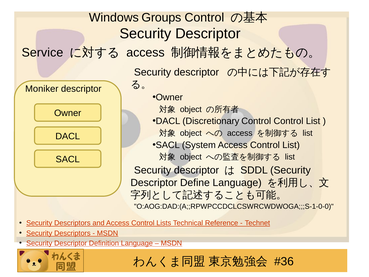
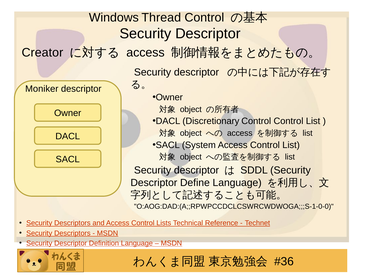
Groups: Groups -> Thread
Service: Service -> Creator
